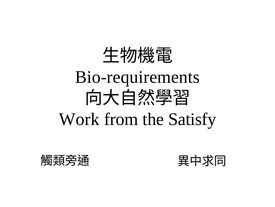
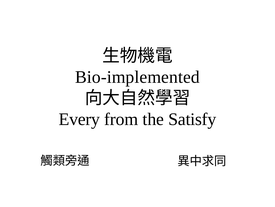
Bio-requirements: Bio-requirements -> Bio-implemented
Work: Work -> Every
